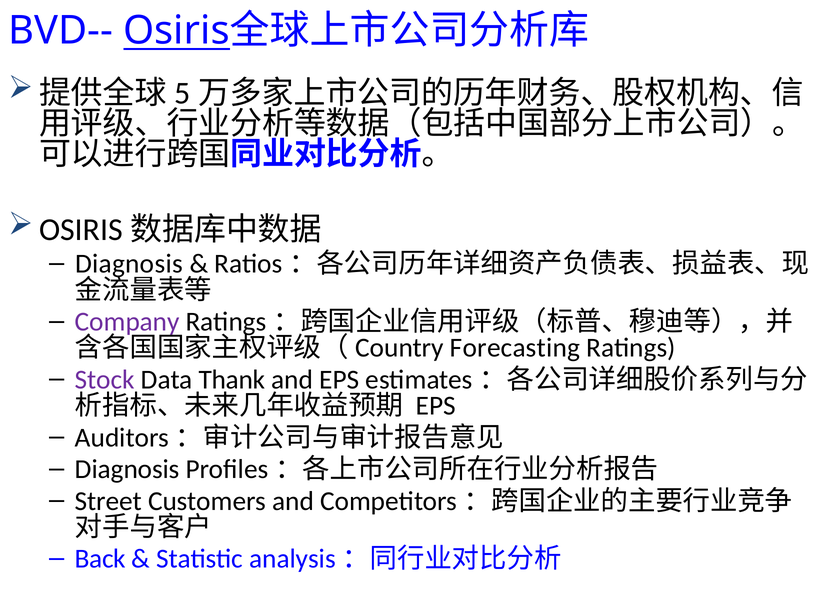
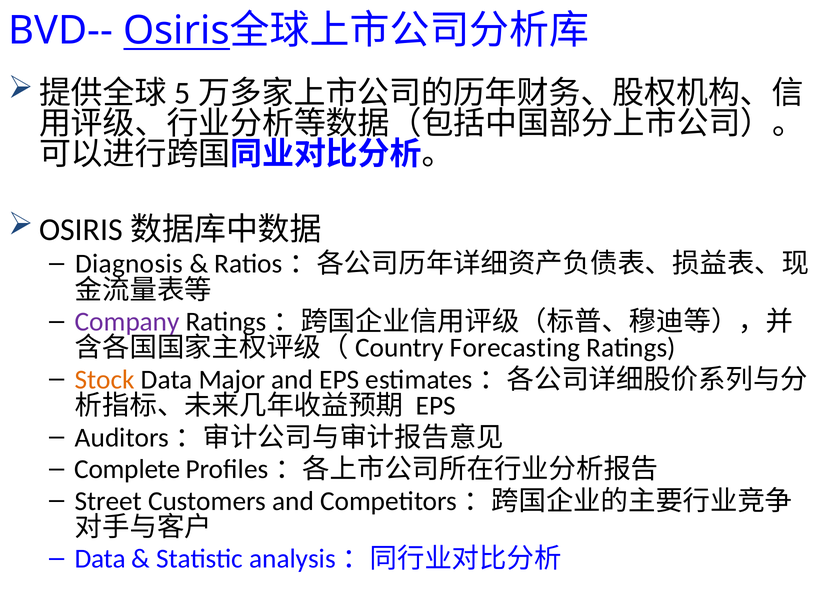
Stock colour: purple -> orange
Thank: Thank -> Major
Diagnosis at (127, 470): Diagnosis -> Complete
Back at (100, 560): Back -> Data
